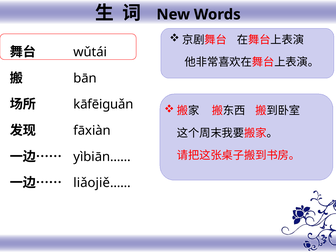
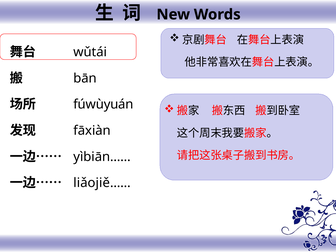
kāfēiguǎn: kāfēiguǎn -> fúwùyuán
